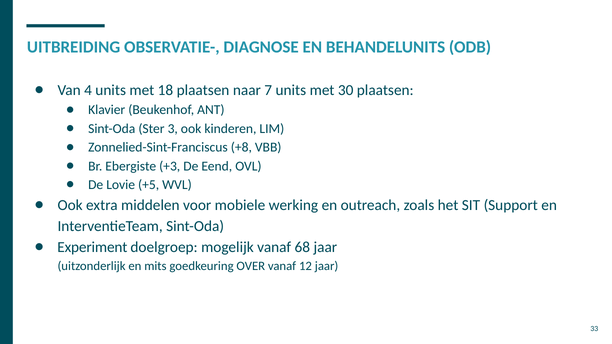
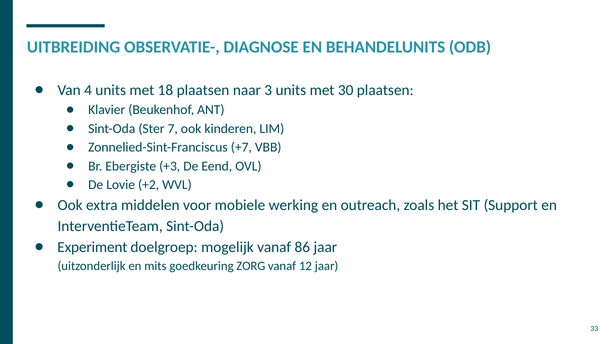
7: 7 -> 3
3: 3 -> 7
+8: +8 -> +7
+5: +5 -> +2
68: 68 -> 86
OVER: OVER -> ZORG
